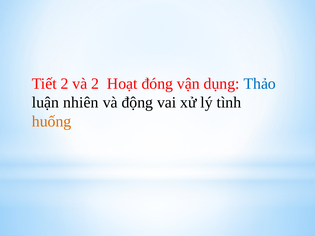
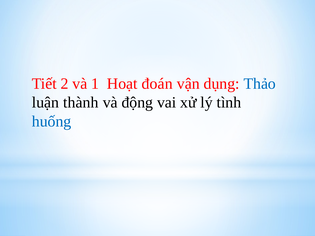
và 2: 2 -> 1
đóng: đóng -> đoán
nhiên: nhiên -> thành
huống colour: orange -> blue
